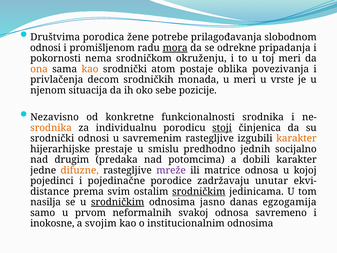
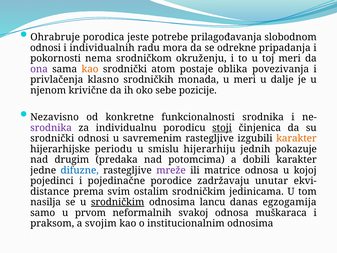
Društvima: Društvima -> Ohrabruje
žene: žene -> jeste
promišljenom: promišljenom -> individualnih
mora underline: present -> none
ona colour: orange -> purple
decom: decom -> klasno
vrste: vrste -> dalje
situacija: situacija -> krivične
srodnika at (51, 128) colour: orange -> purple
prestaje: prestaje -> periodu
predhodno: predhodno -> hijerarhiju
socijalno: socijalno -> pokazuje
difuzne colour: orange -> blue
srodničkim at (199, 191) underline: present -> none
jasno: jasno -> lancu
savremeno: savremeno -> muškaraca
inokosne: inokosne -> praksom
